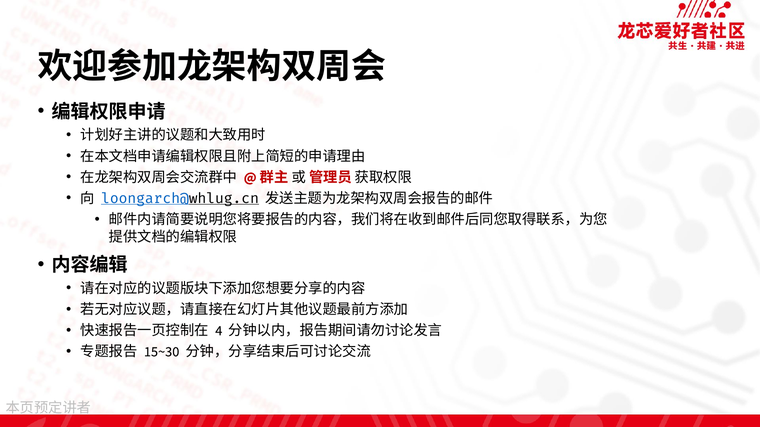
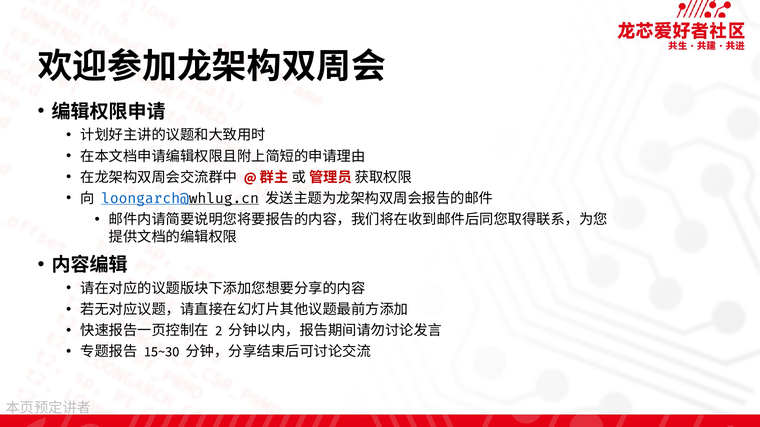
4: 4 -> 2
